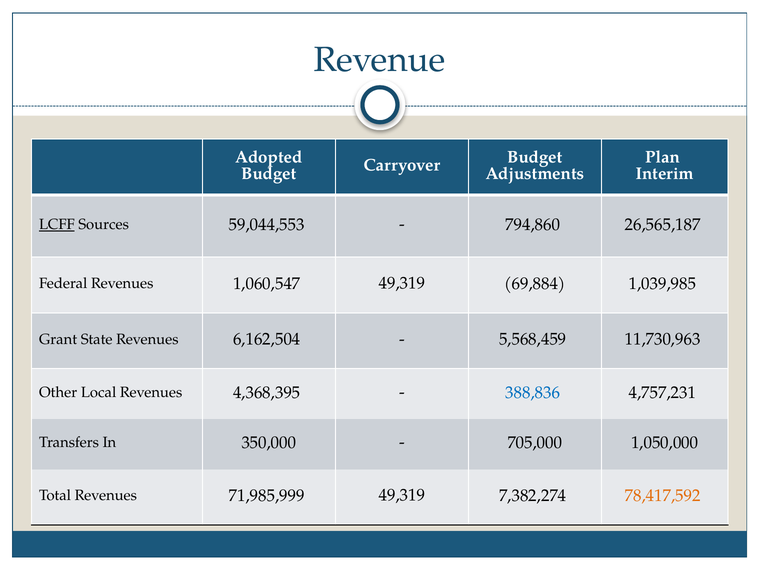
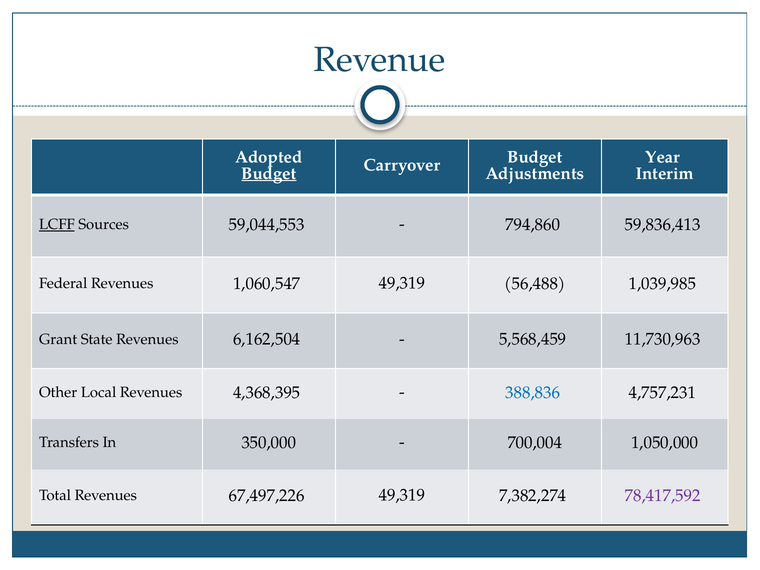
Plan: Plan -> Year
Budget at (269, 173) underline: none -> present
26,565,187: 26,565,187 -> 59,836,413
69,884: 69,884 -> 56,488
705,000: 705,000 -> 700,004
71,985,999: 71,985,999 -> 67,497,226
78,417,592 colour: orange -> purple
